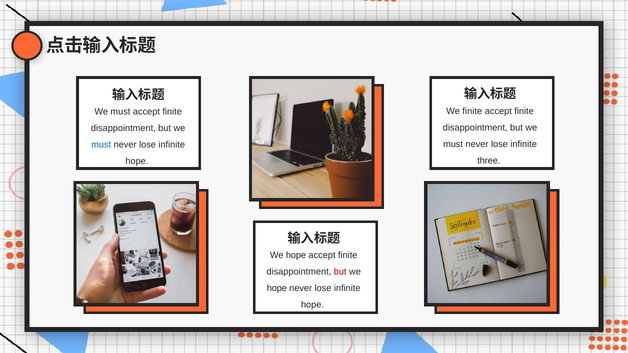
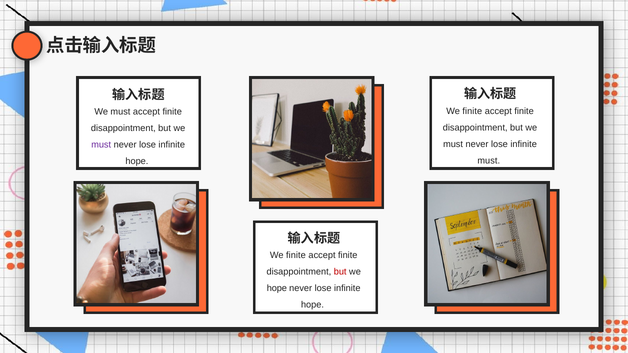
must at (101, 145) colour: blue -> purple
three at (489, 161): three -> must
hope at (296, 255): hope -> finite
